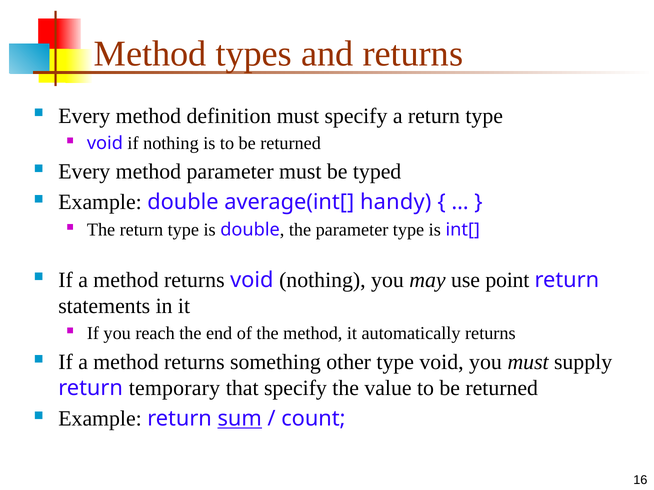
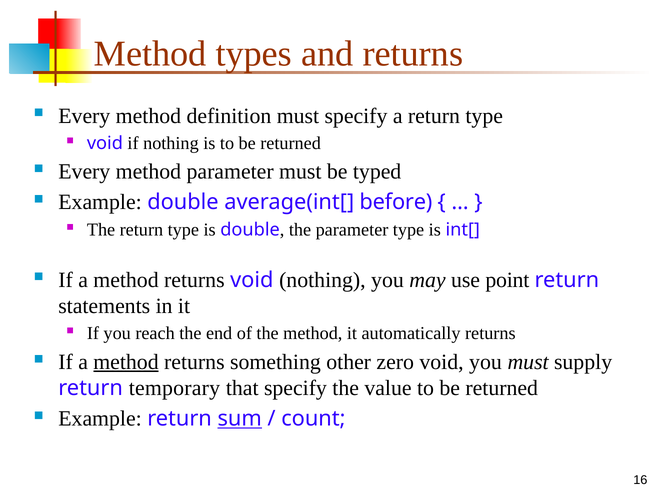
handy: handy -> before
method at (126, 362) underline: none -> present
other type: type -> zero
